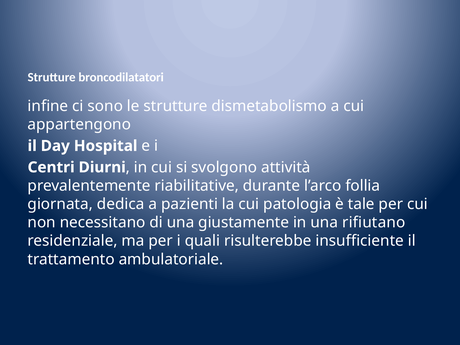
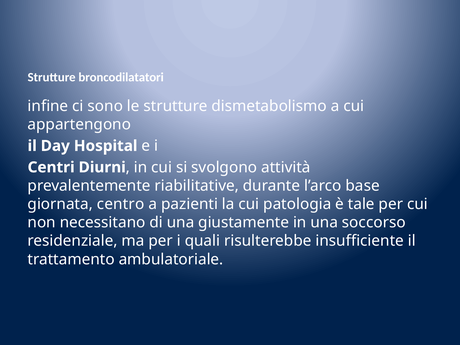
follia: follia -> base
dedica: dedica -> centro
rifiutano: rifiutano -> soccorso
